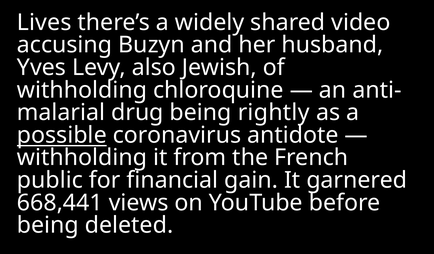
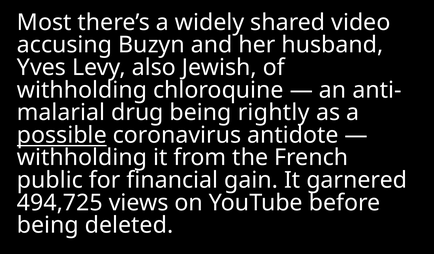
Lives: Lives -> Most
668,441: 668,441 -> 494,725
